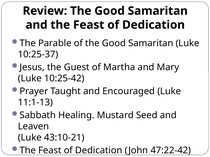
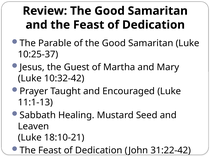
10:25-42: 10:25-42 -> 10:32-42
43:10-21: 43:10-21 -> 18:10-21
47:22-42: 47:22-42 -> 31:22-42
